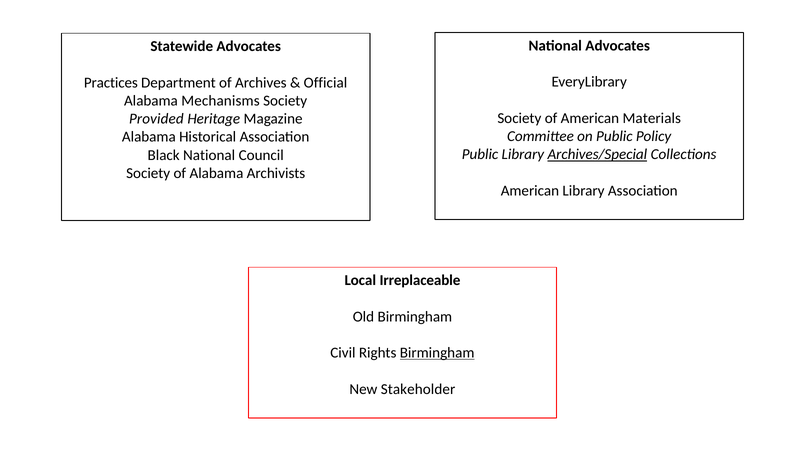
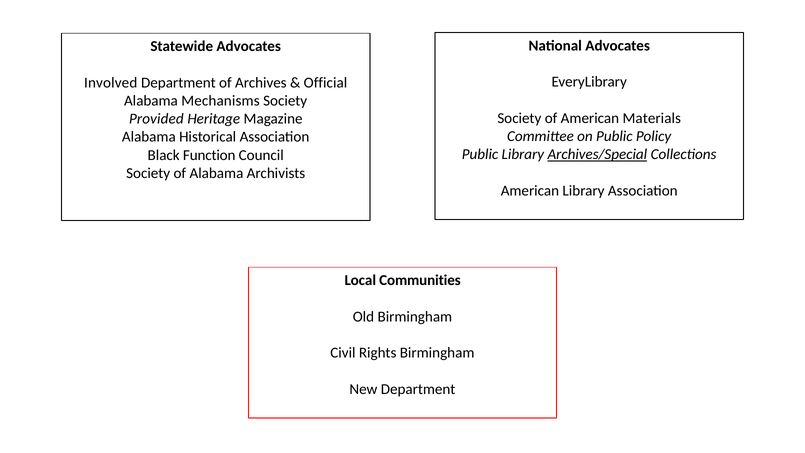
Practices: Practices -> Involved
Black National: National -> Function
Irreplaceable: Irreplaceable -> Communities
Birmingham at (437, 353) underline: present -> none
New Stakeholder: Stakeholder -> Department
